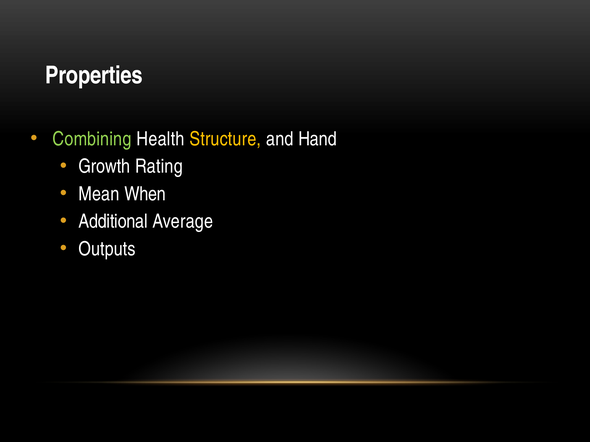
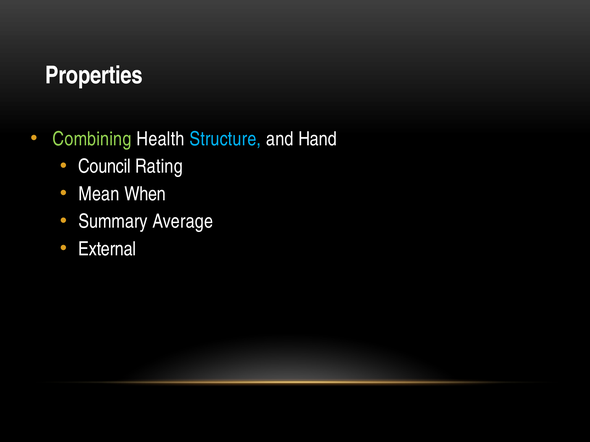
Structure colour: yellow -> light blue
Growth: Growth -> Council
Additional: Additional -> Summary
Outputs: Outputs -> External
